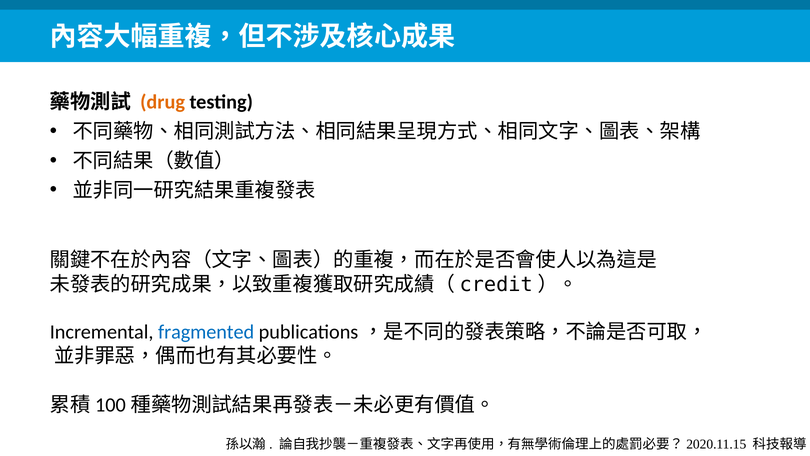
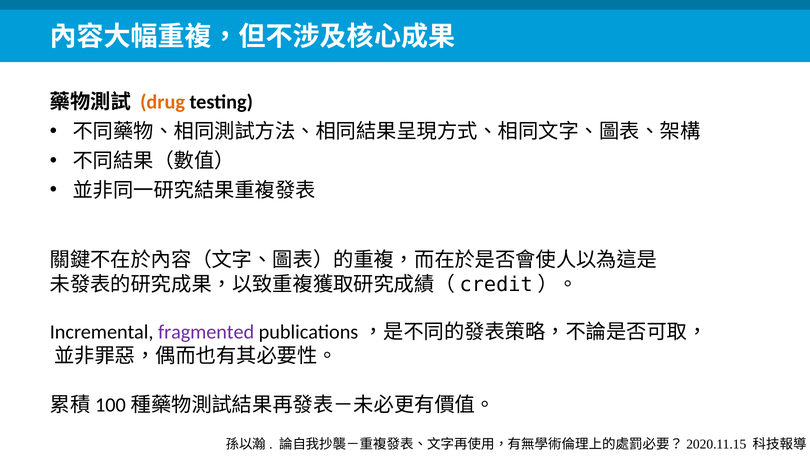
fragmented colour: blue -> purple
